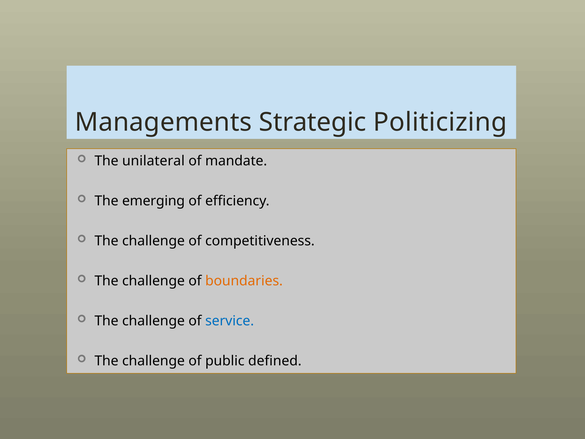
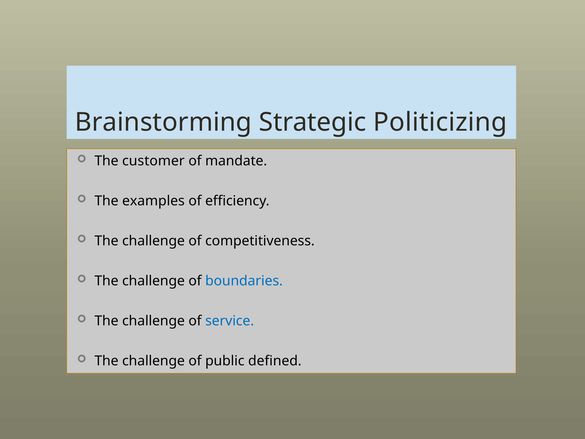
Managements: Managements -> Brainstorming
unilateral: unilateral -> customer
emerging: emerging -> examples
boundaries colour: orange -> blue
